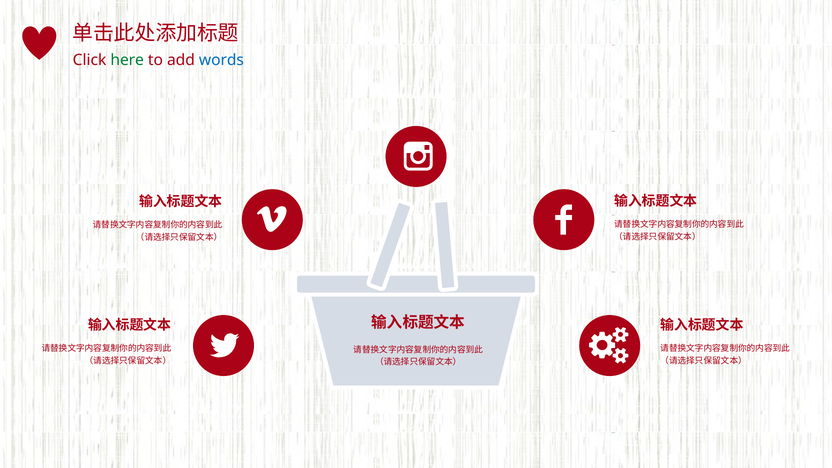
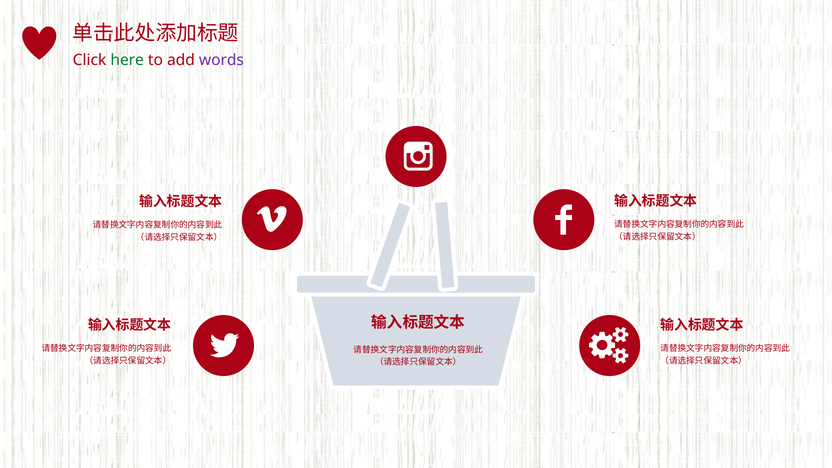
words colour: blue -> purple
